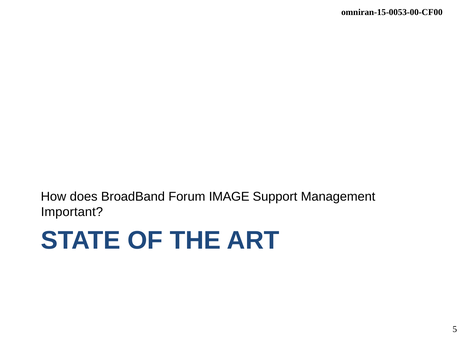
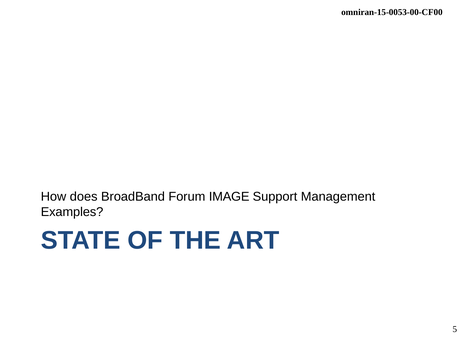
Important: Important -> Examples
